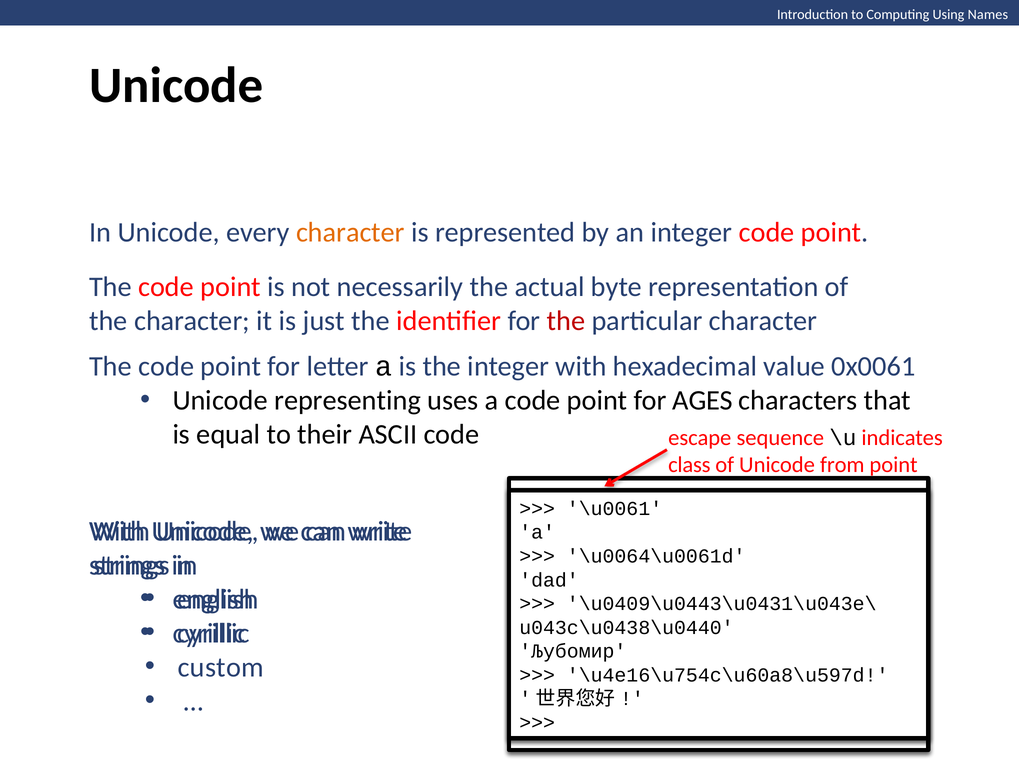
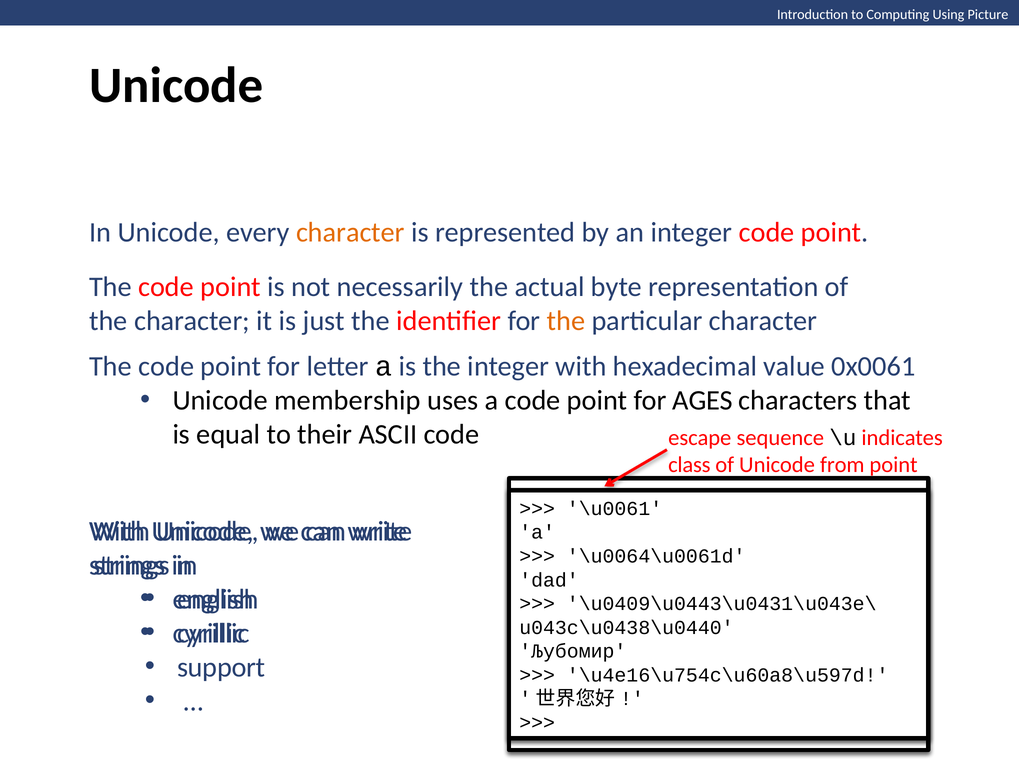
Names: Names -> Picture
the at (566, 321) colour: red -> orange
representing: representing -> membership
custom: custom -> support
